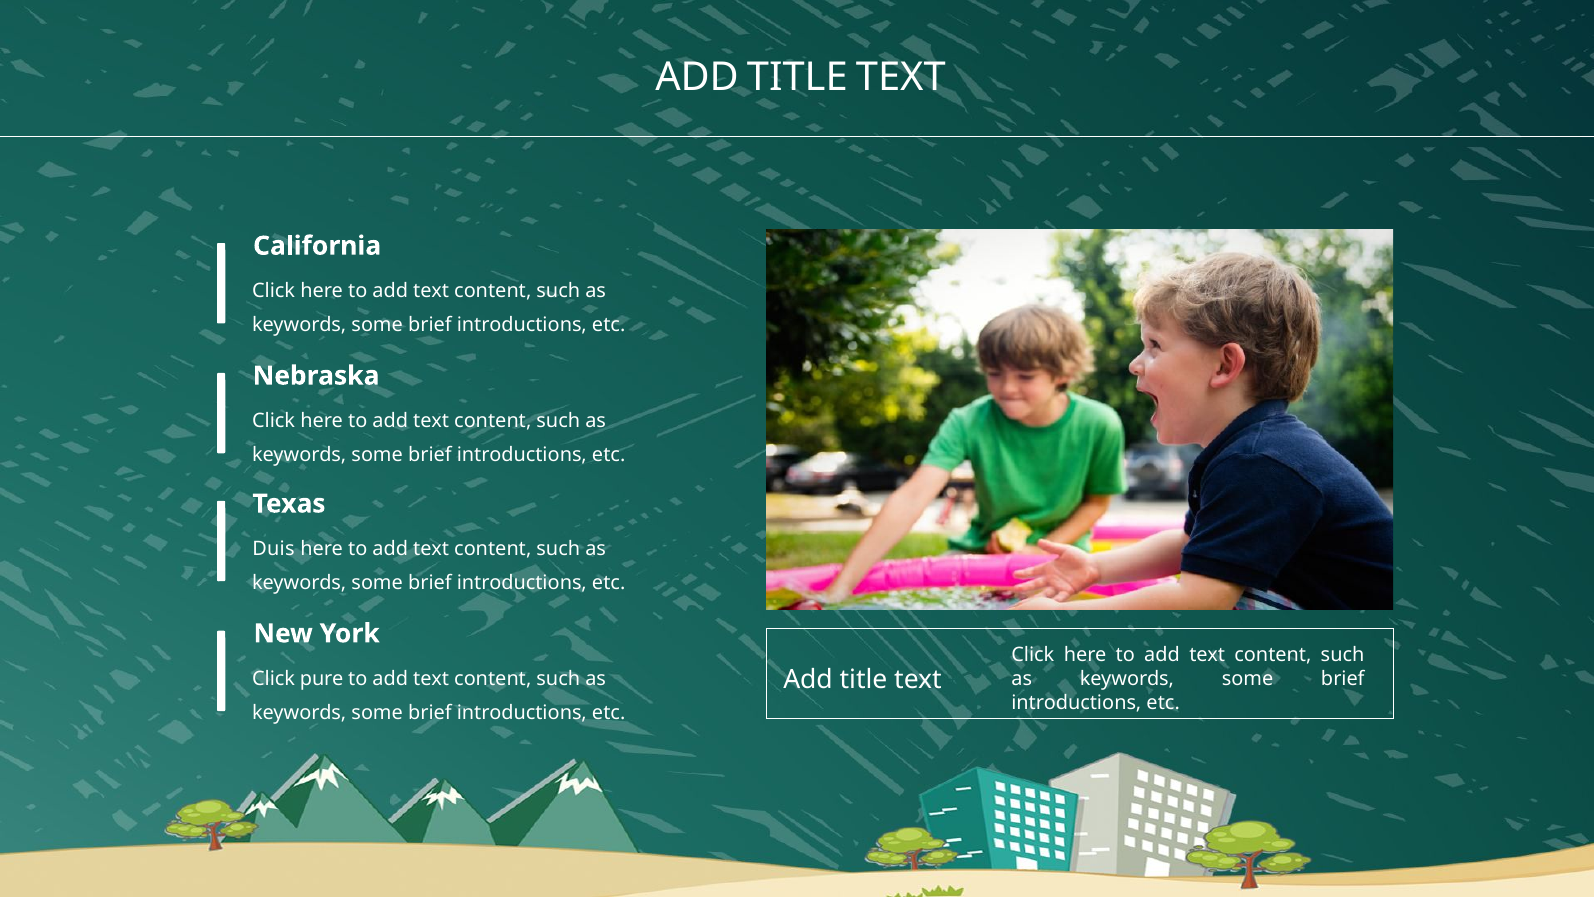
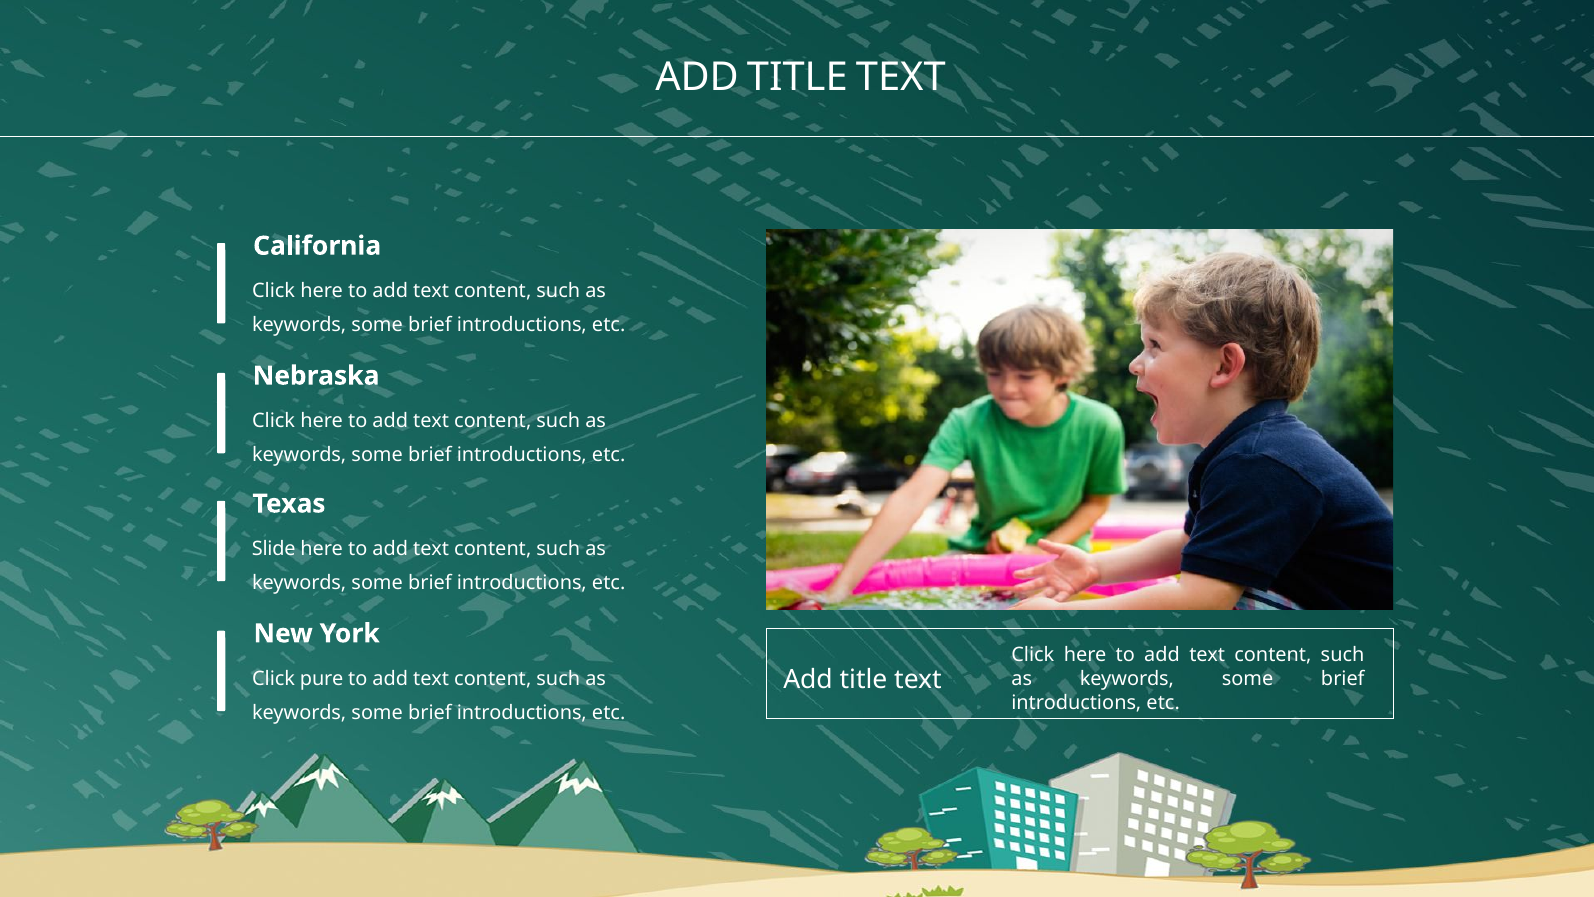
Duis: Duis -> Slide
